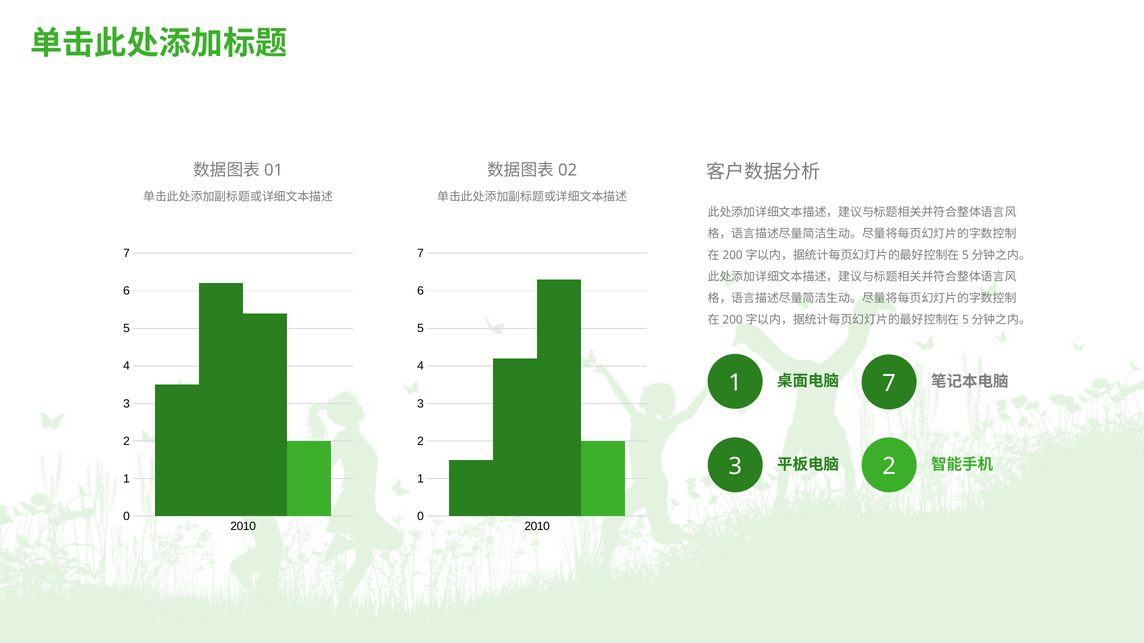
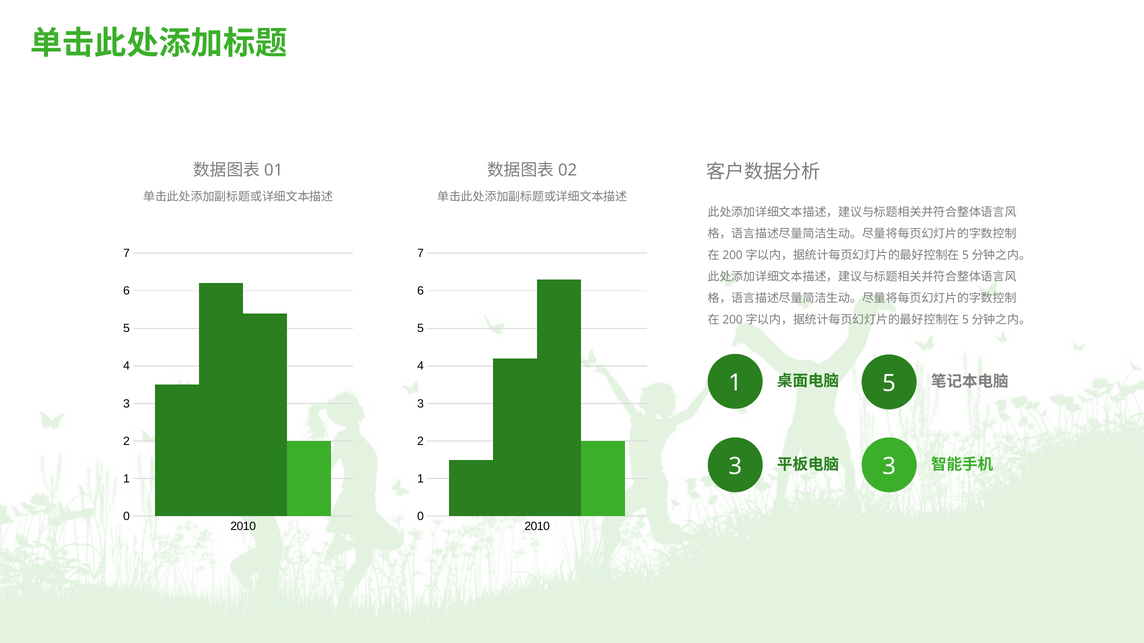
7 at (889, 384): 7 -> 5
2 at (889, 467): 2 -> 3
